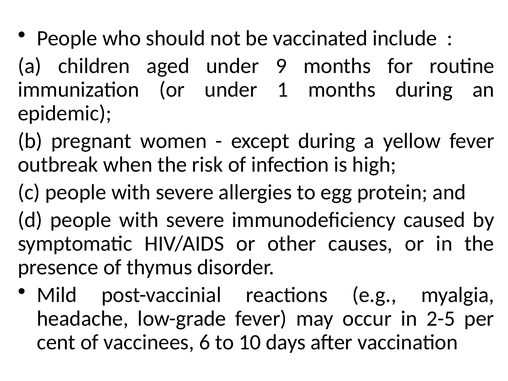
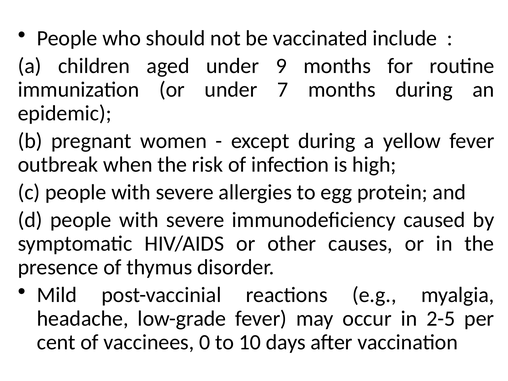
1: 1 -> 7
6: 6 -> 0
